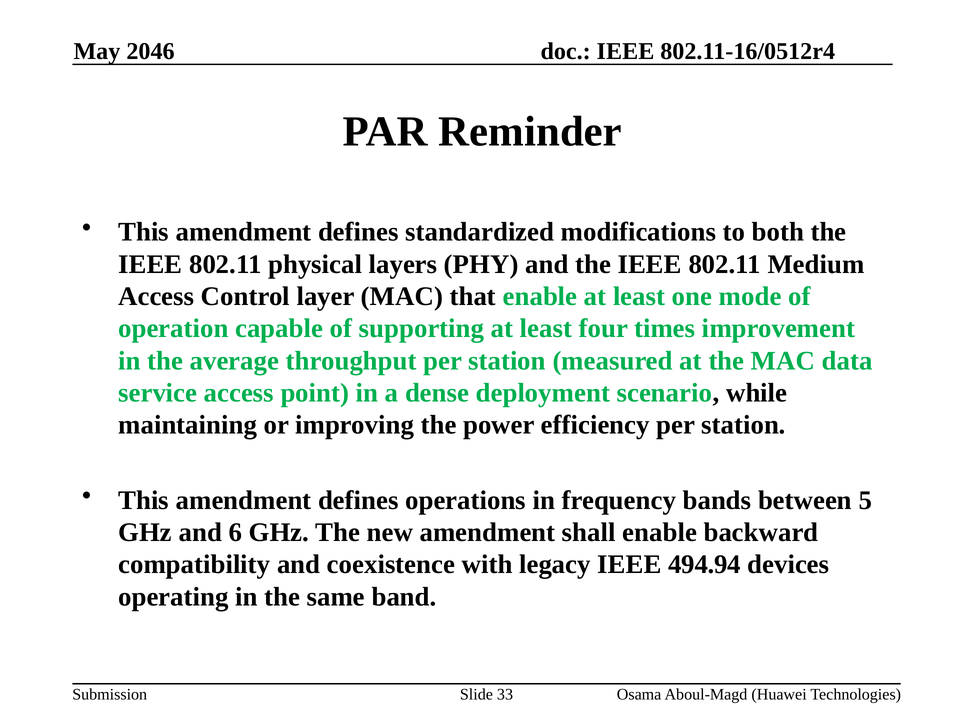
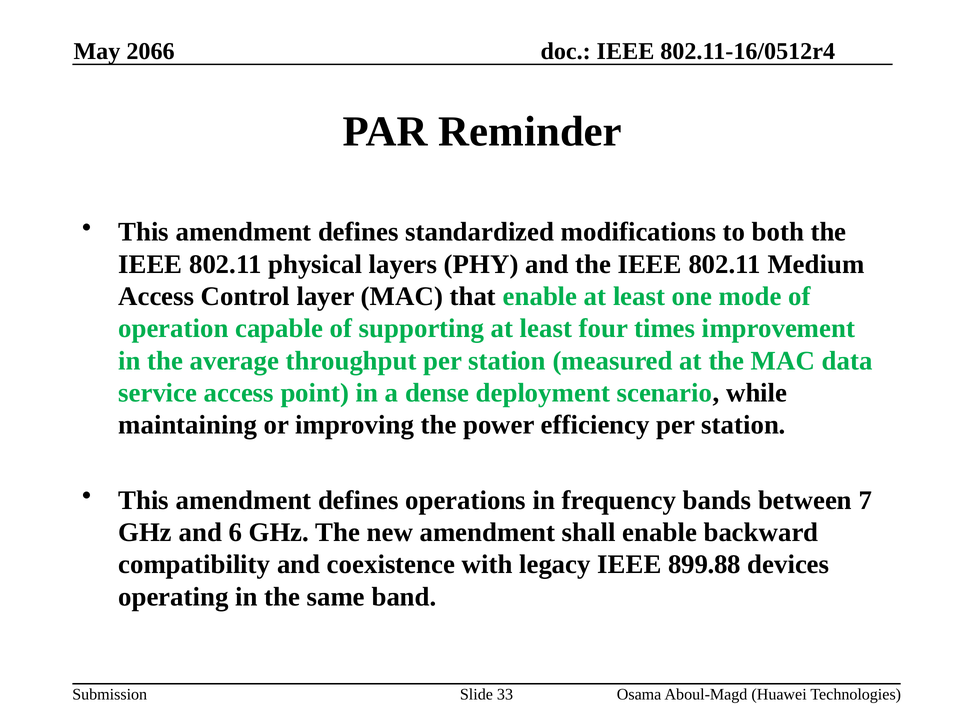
2046: 2046 -> 2066
5: 5 -> 7
494.94: 494.94 -> 899.88
